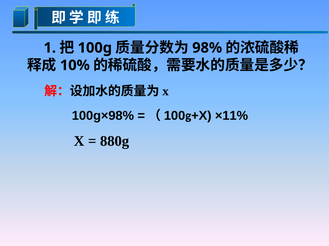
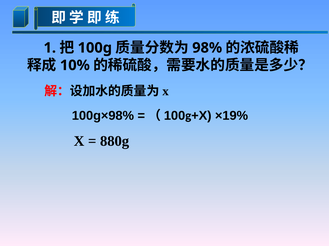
×11%: ×11% -> ×19%
